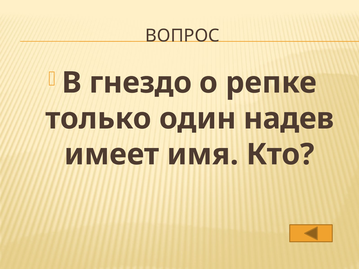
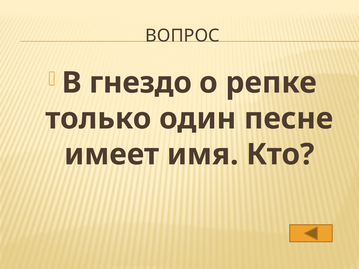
надев: надев -> песне
